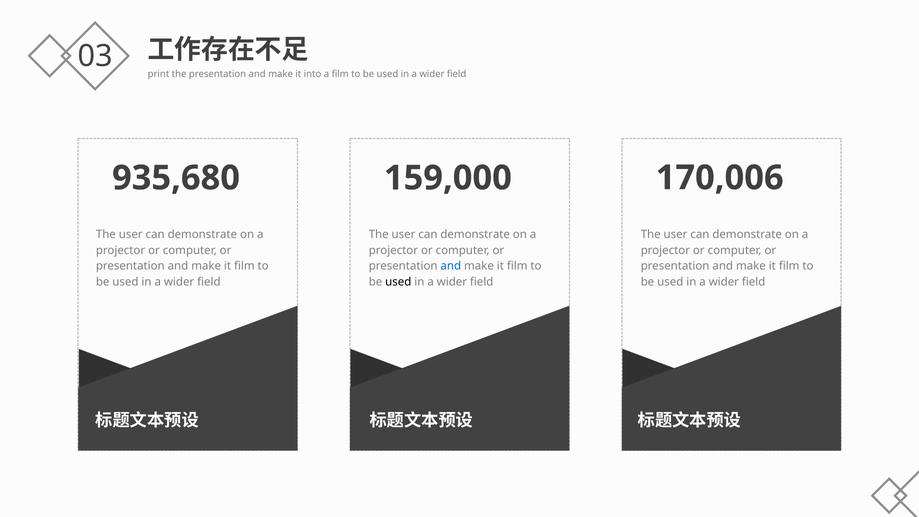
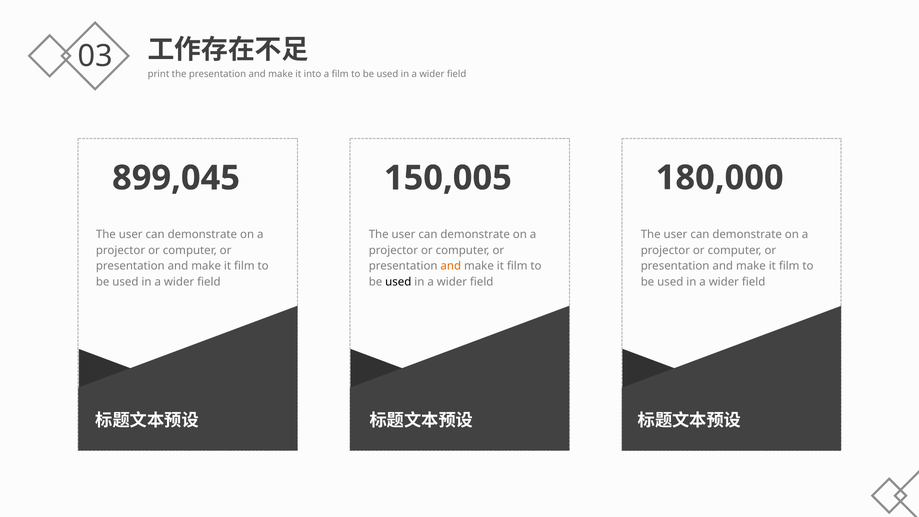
170,006: 170,006 -> 180,000
935,680: 935,680 -> 899,045
159,000: 159,000 -> 150,005
and at (451, 266) colour: blue -> orange
